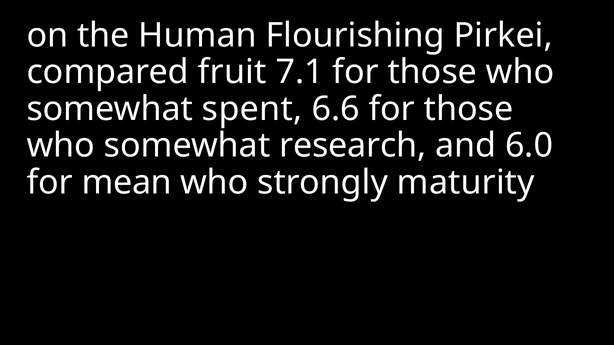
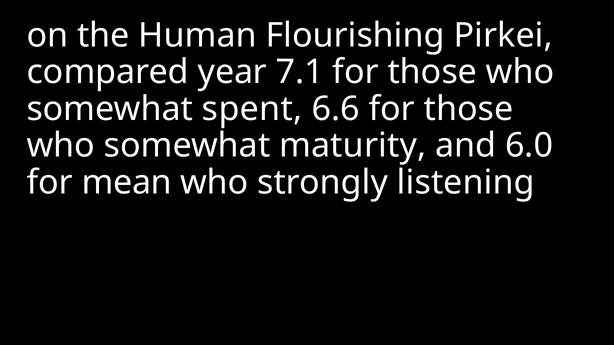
fruit: fruit -> year
research: research -> maturity
maturity: maturity -> listening
